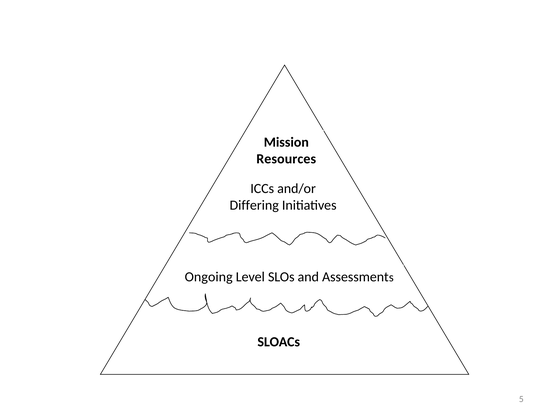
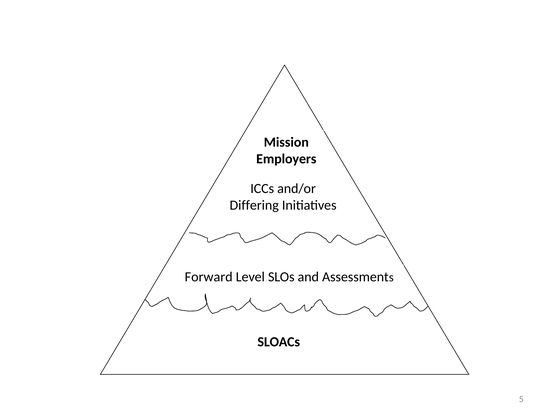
Resources: Resources -> Employers
Ongoing: Ongoing -> Forward
